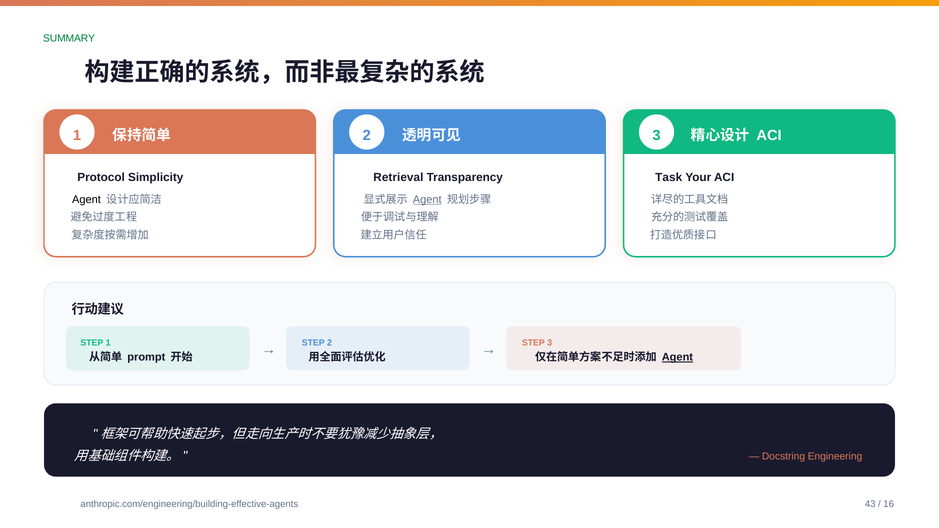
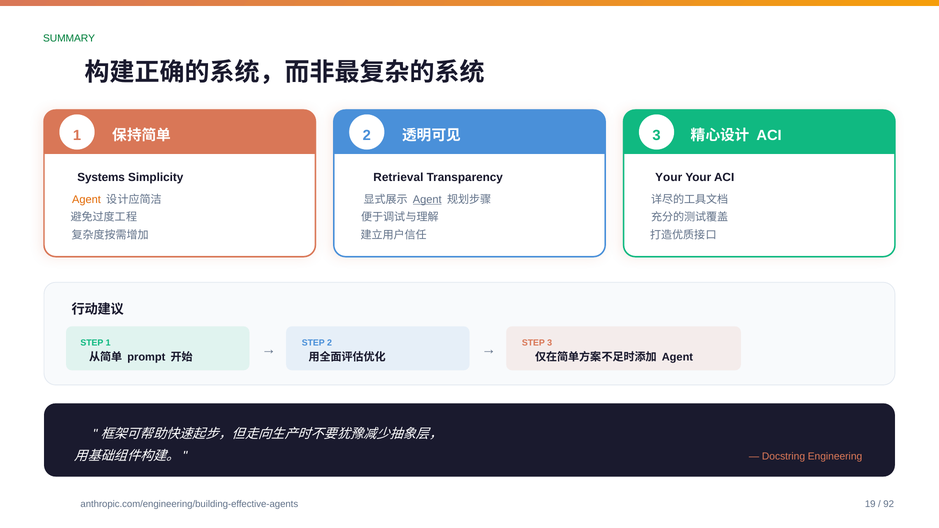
Protocol: Protocol -> Systems
Task at (669, 178): Task -> Your
Agent at (86, 200) colour: black -> orange
Agent at (677, 357) underline: present -> none
43: 43 -> 19
16: 16 -> 92
